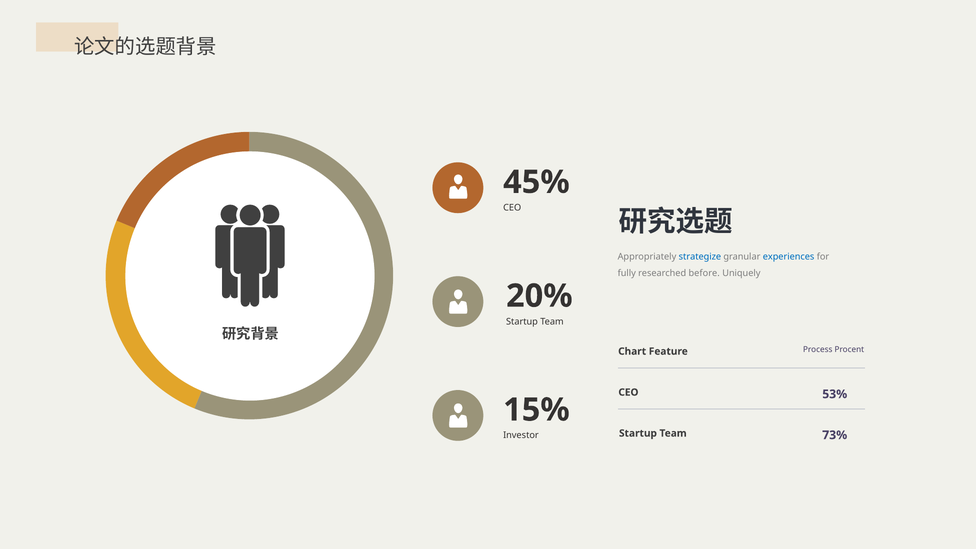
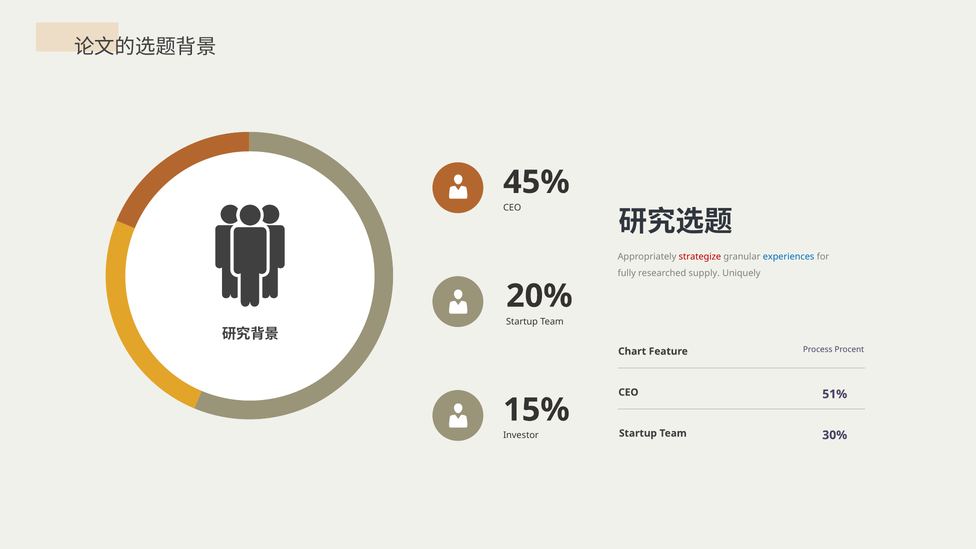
strategize colour: blue -> red
before: before -> supply
53%: 53% -> 51%
73%: 73% -> 30%
